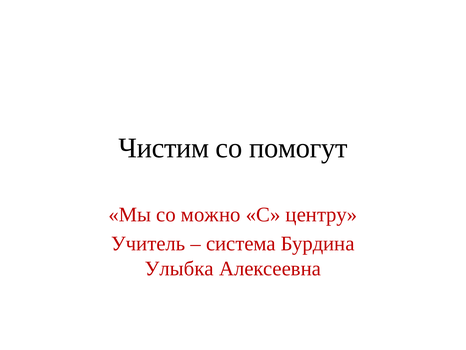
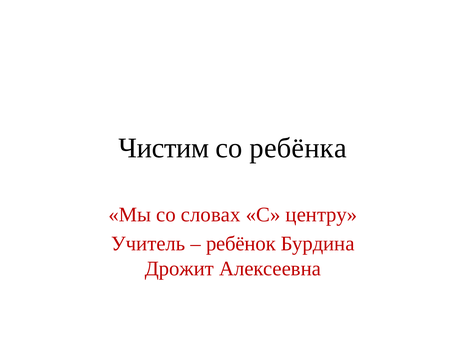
помогут: помогут -> ребёнка
можно: можно -> словах
система: система -> ребёнок
Улыбка: Улыбка -> Дрожит
